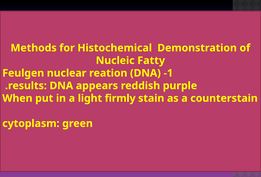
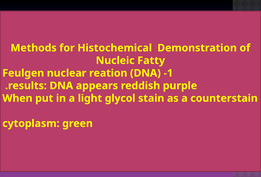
firmly: firmly -> glycol
